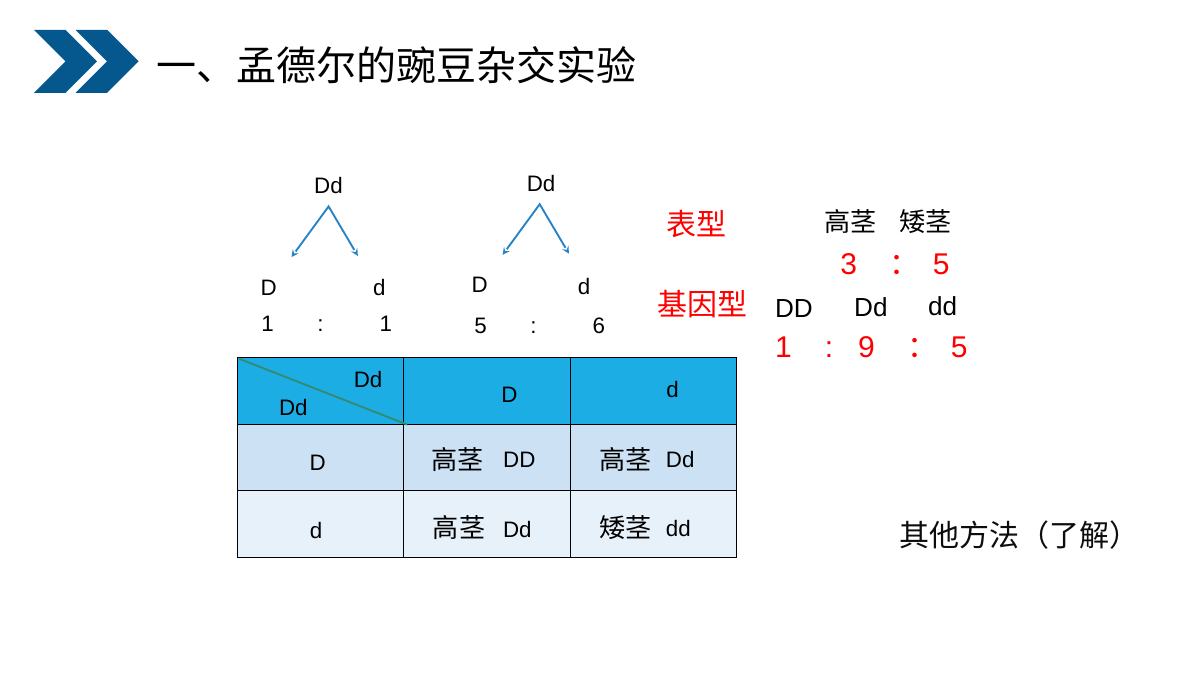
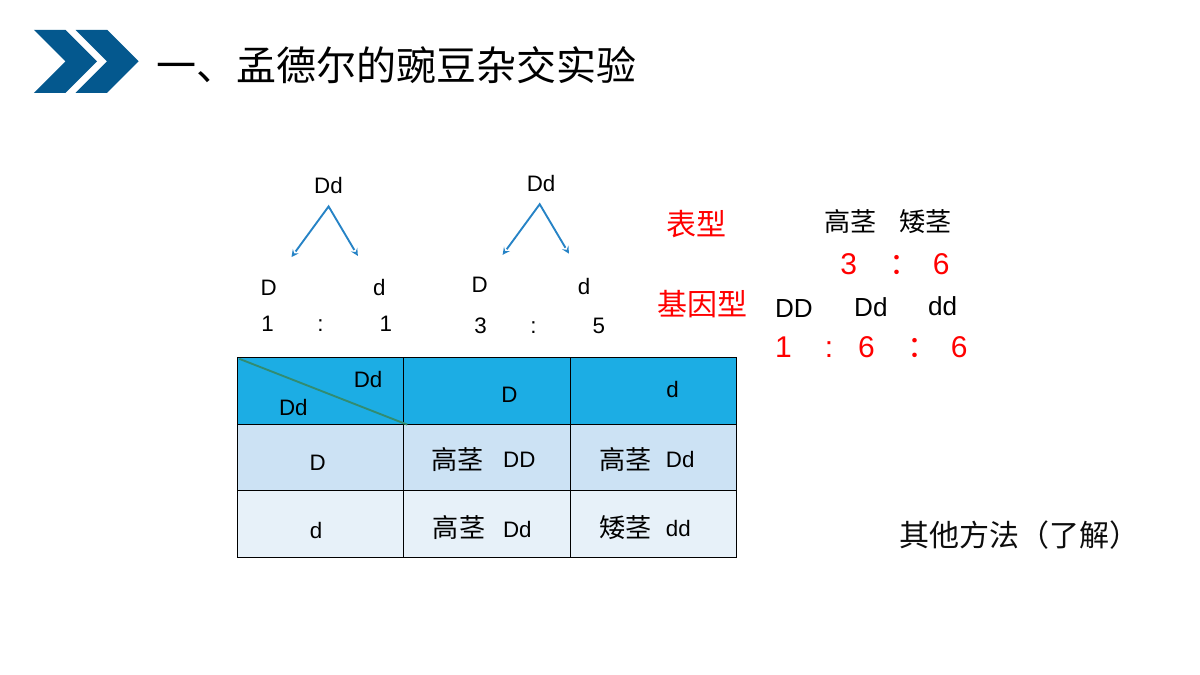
5 at (941, 264): 5 -> 6
1 5: 5 -> 3
6: 6 -> 5
9 at (867, 348): 9 -> 6
5 at (959, 348): 5 -> 6
